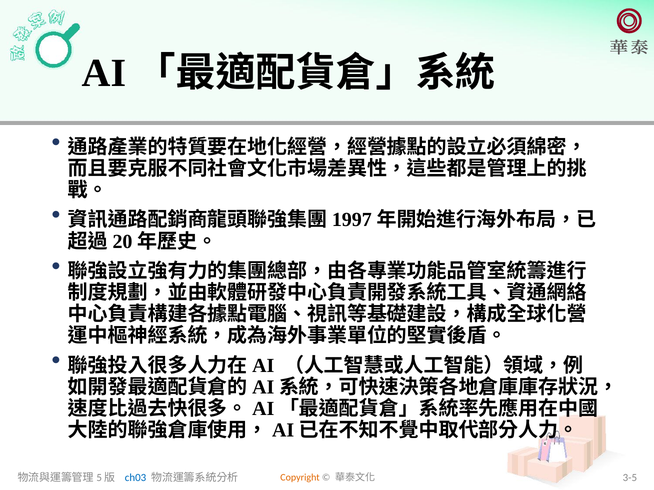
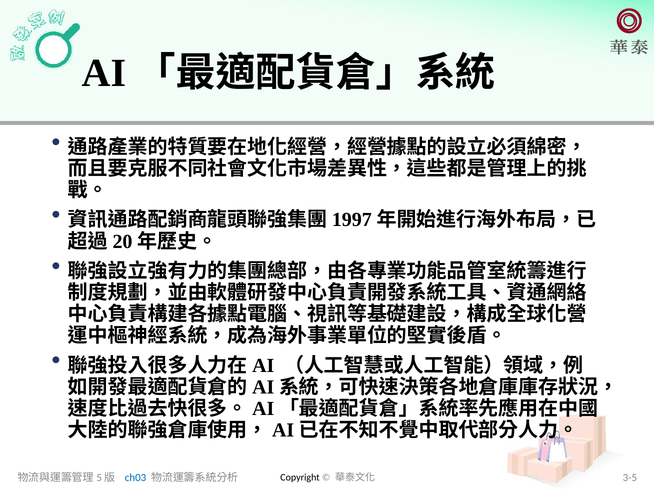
Copyright colour: orange -> black
